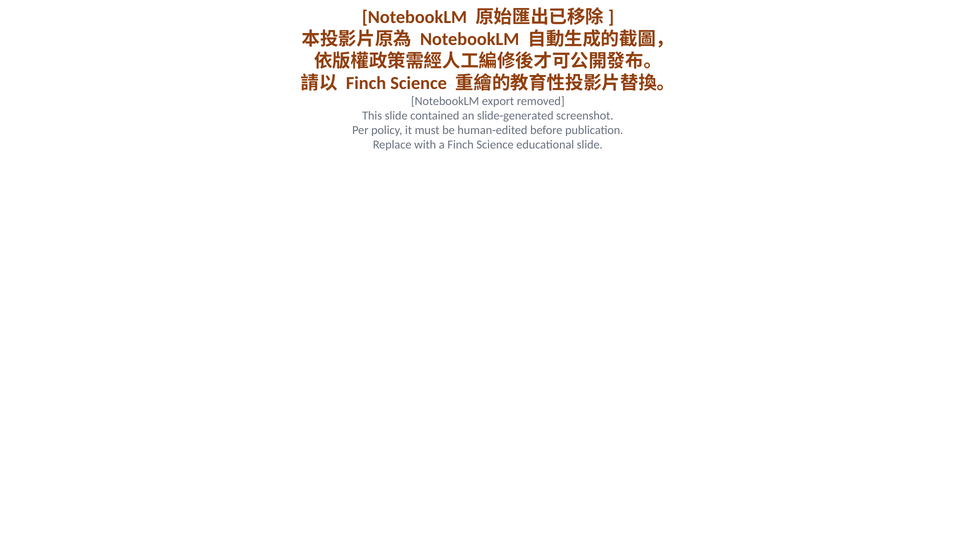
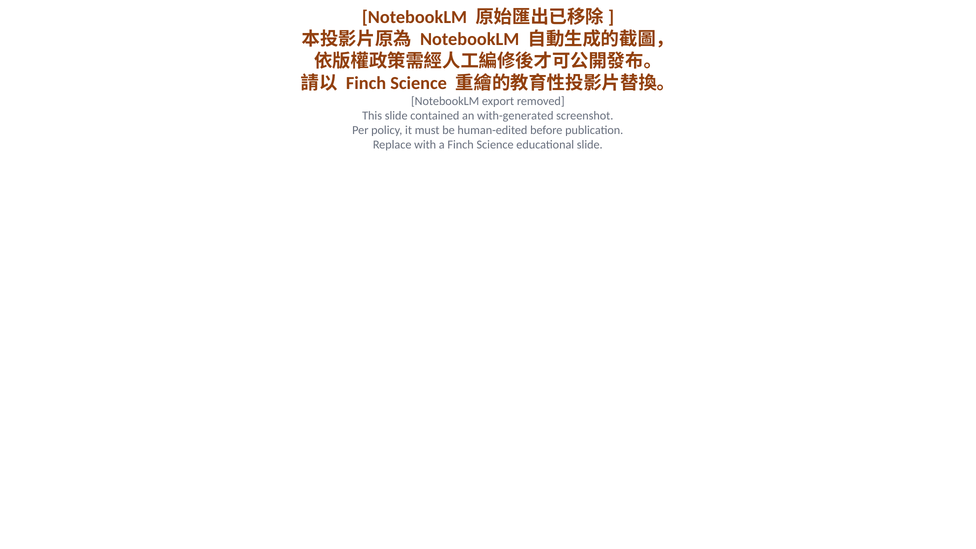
slide-generated: slide-generated -> with-generated
